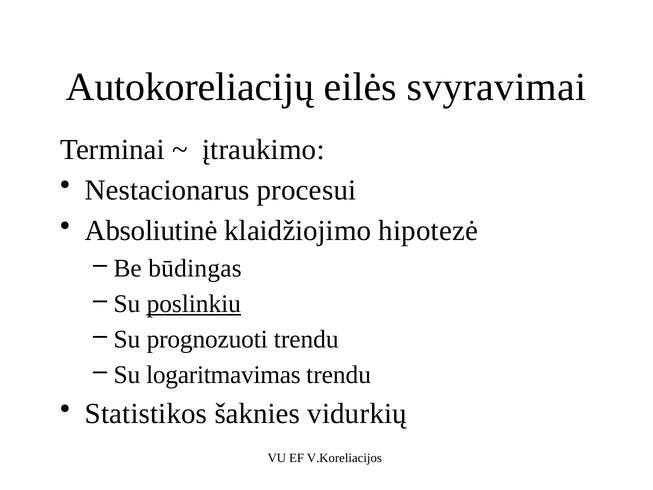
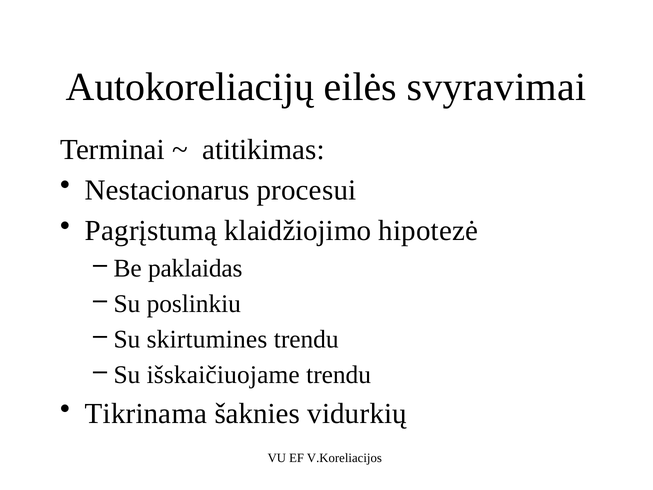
įtraukimo: įtraukimo -> atitikimas
Absoliutinė: Absoliutinė -> Pagrįstumą
būdingas: būdingas -> paklaidas
poslinkiu underline: present -> none
prognozuoti: prognozuoti -> skirtumines
logaritmavimas: logaritmavimas -> išskaičiuojame
Statistikos: Statistikos -> Tikrinama
